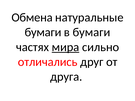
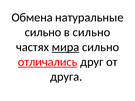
бумаги at (43, 32): бумаги -> сильно
в бумаги: бумаги -> сильно
отличались underline: none -> present
